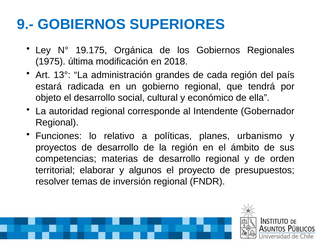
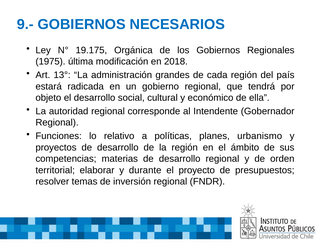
SUPERIORES: SUPERIORES -> NECESARIOS
algunos: algunos -> durante
